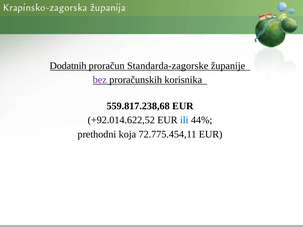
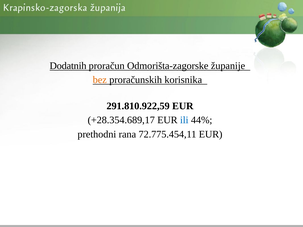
Standarda-zagorske: Standarda-zagorske -> Odmorišta-zagorske
bez colour: purple -> orange
559.817.238,68: 559.817.238,68 -> 291.810.922,59
+92.014.622,52: +92.014.622,52 -> +28.354.689,17
koja: koja -> rana
